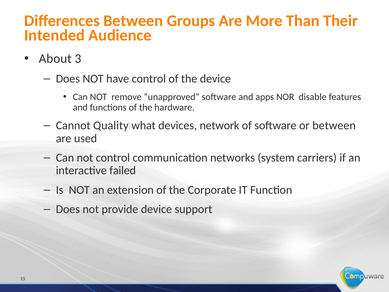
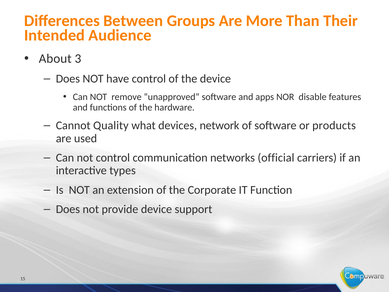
or between: between -> products
system: system -> official
failed: failed -> types
